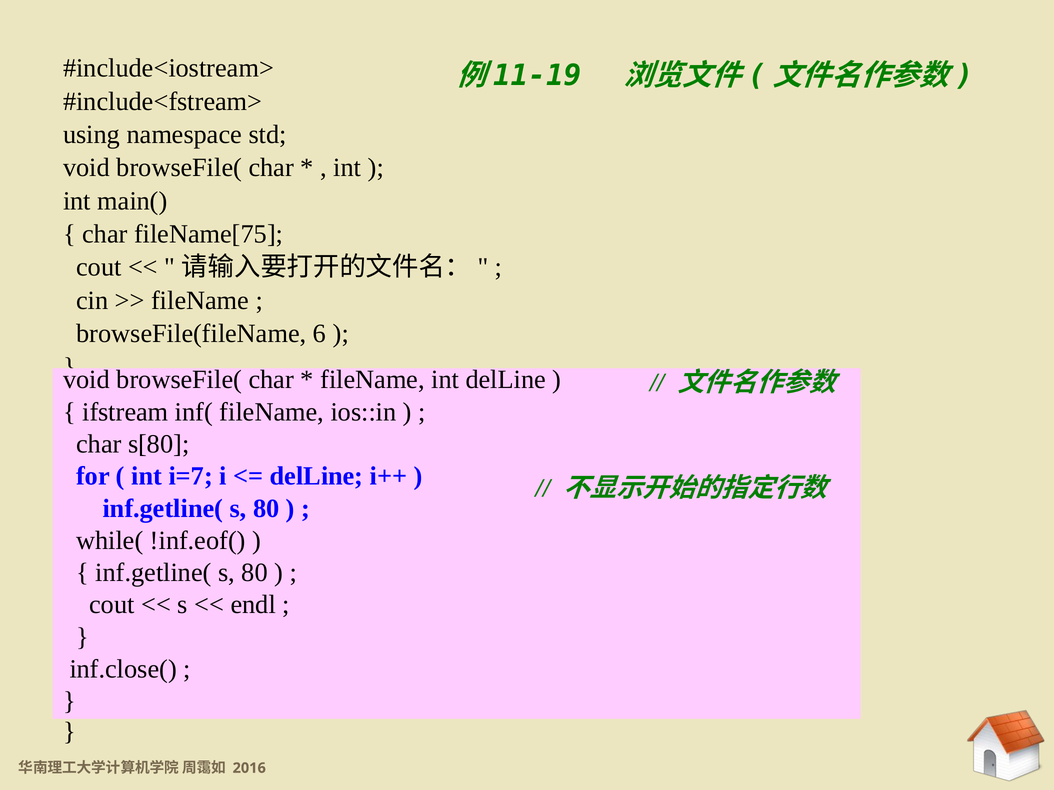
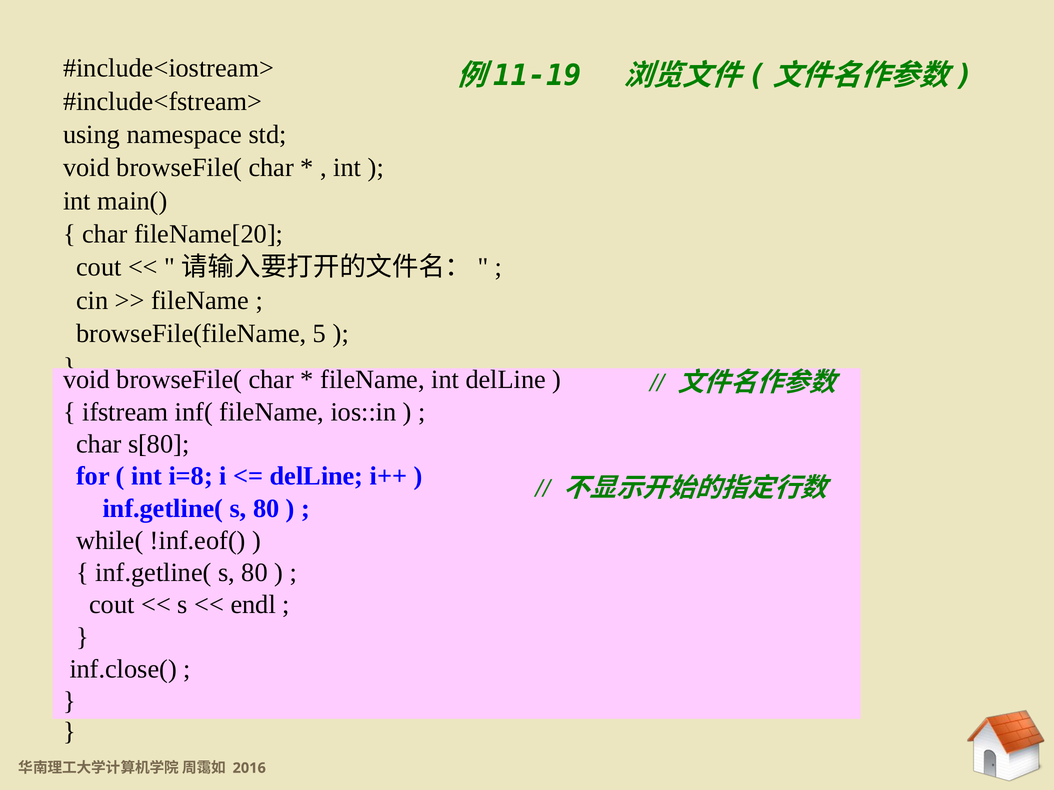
fileName[75: fileName[75 -> fileName[20
6: 6 -> 5
i=7: i=7 -> i=8
